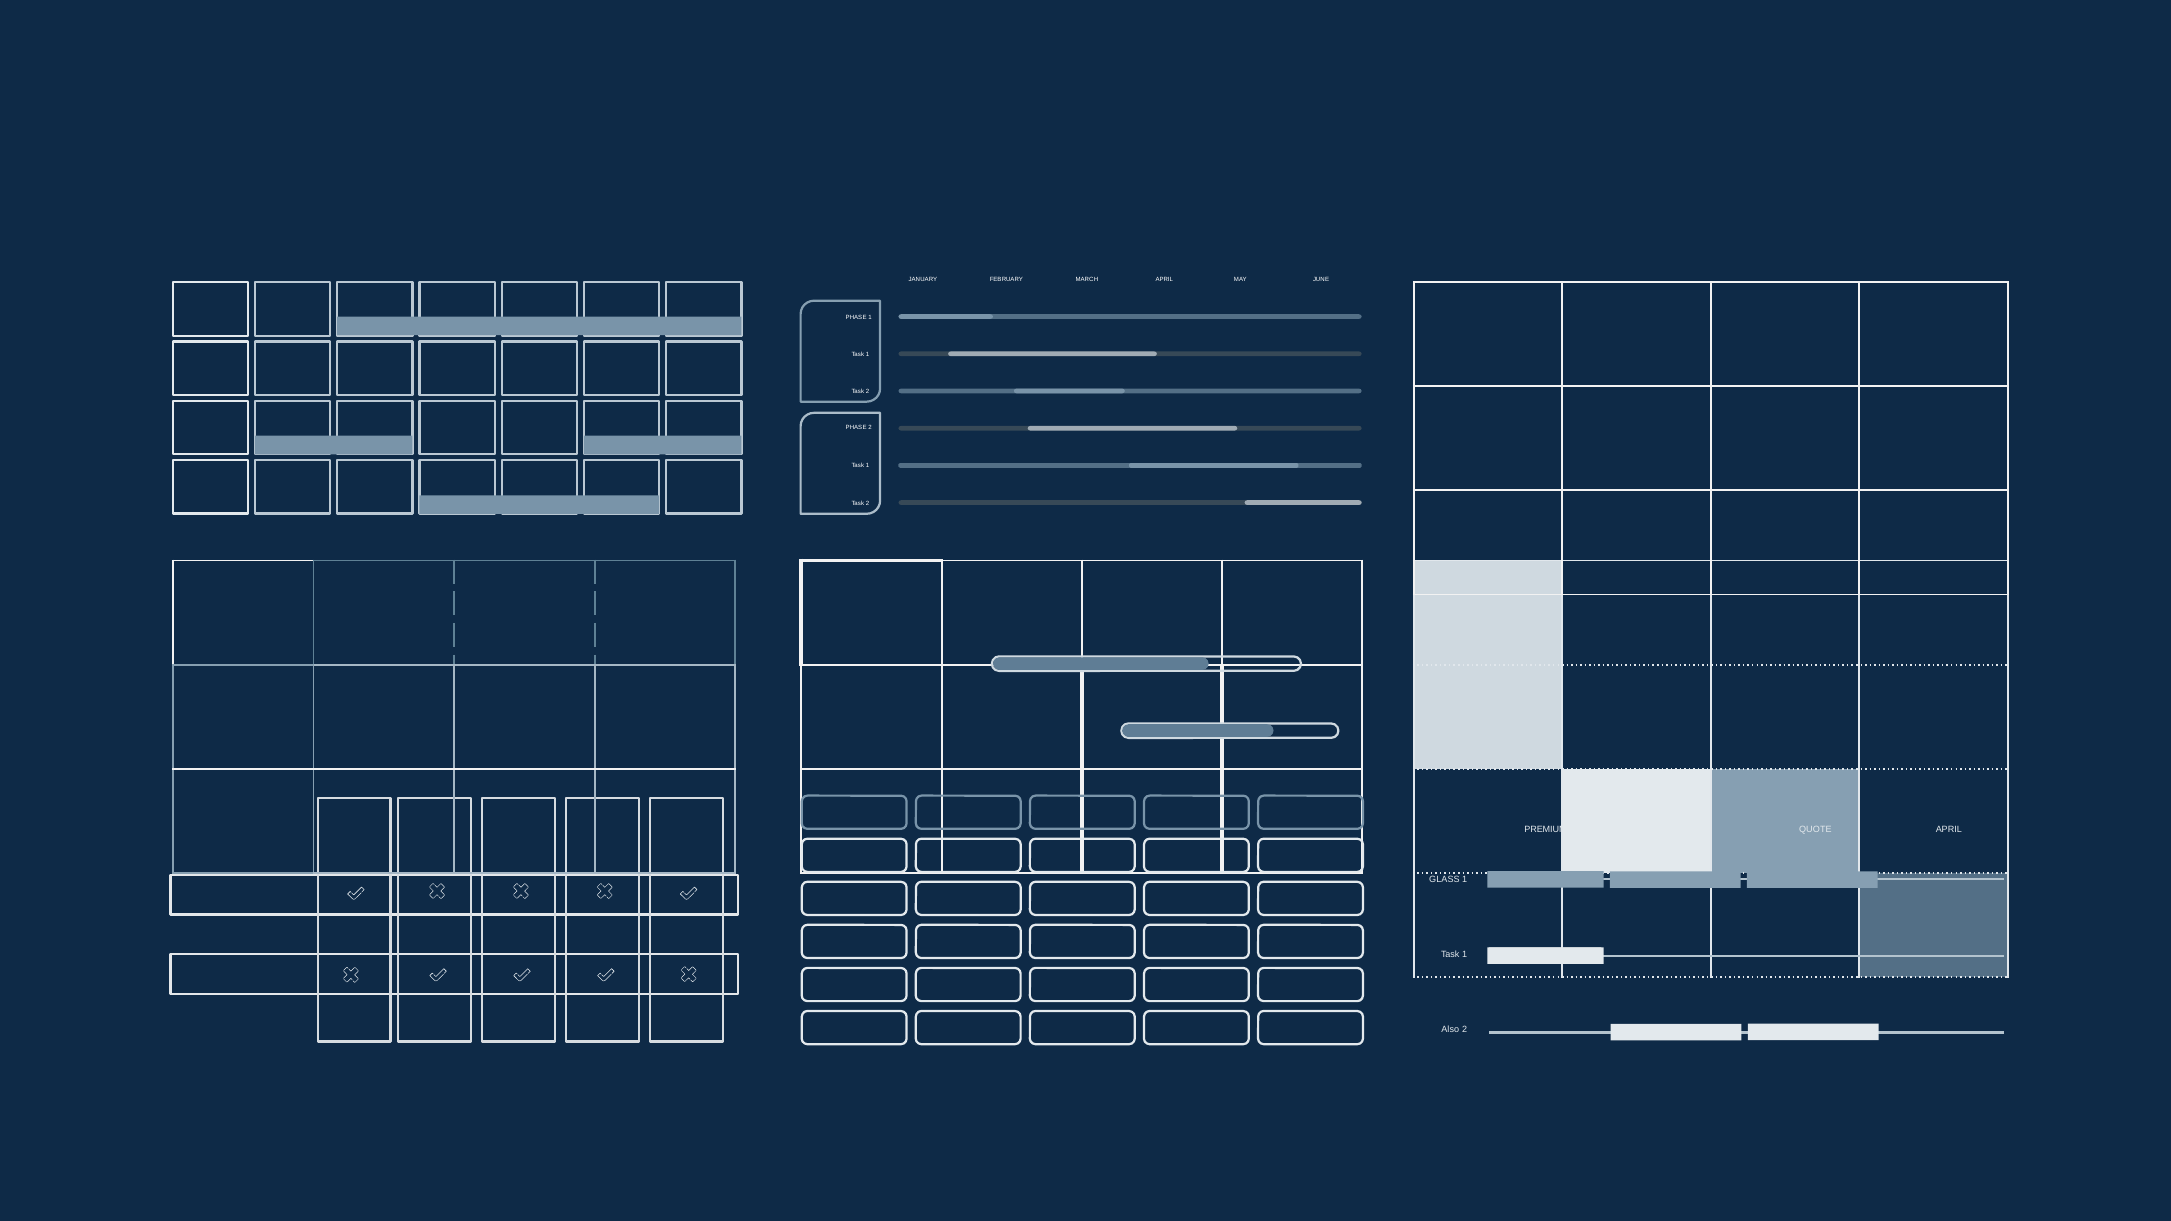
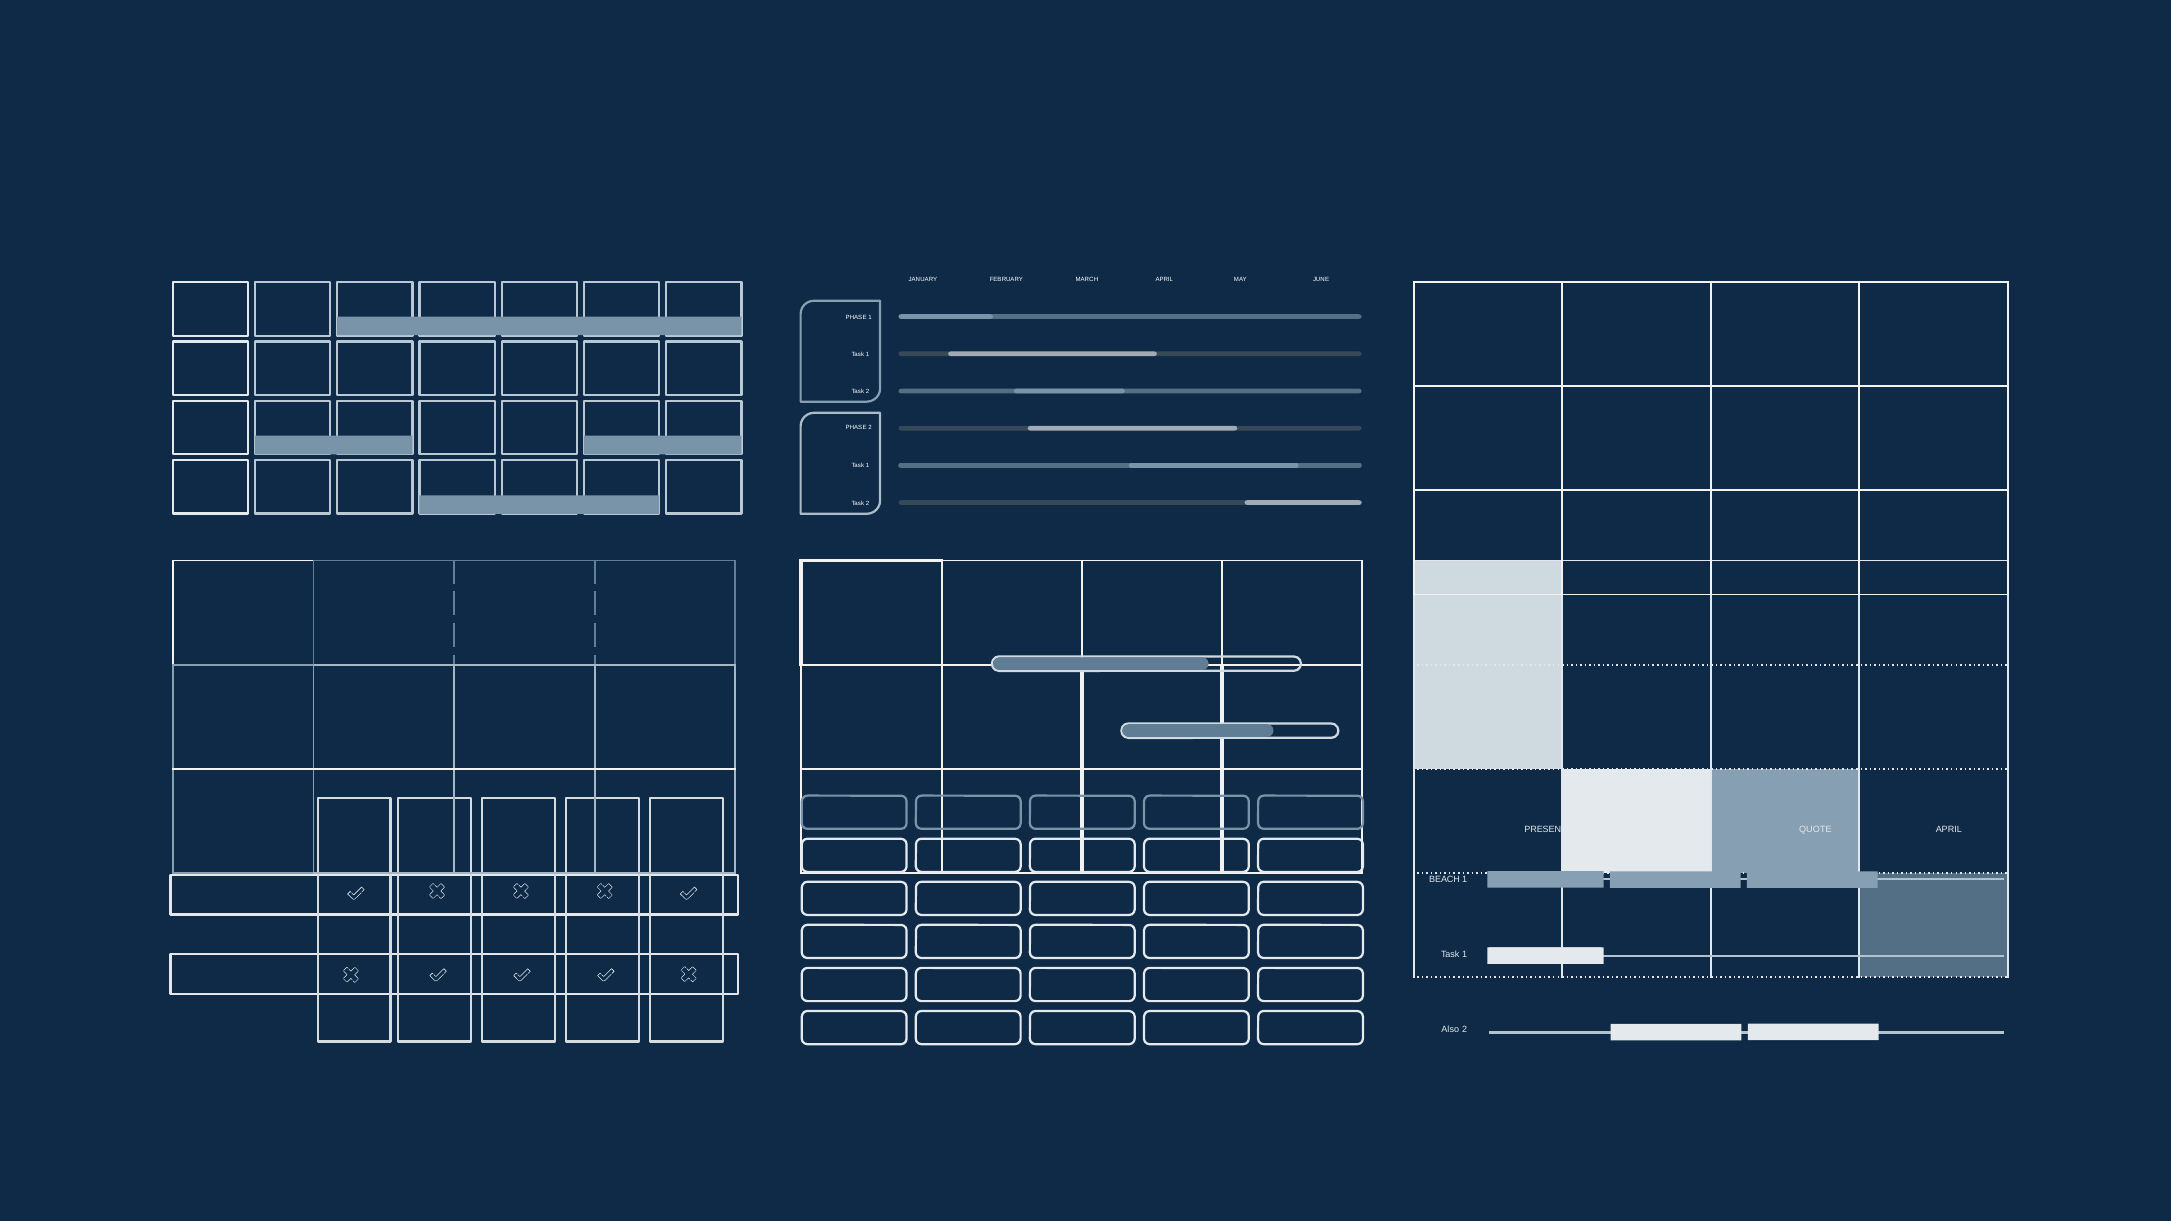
PREMIUM: PREMIUM -> PRESENT
GLASS: GLASS -> BEACH
